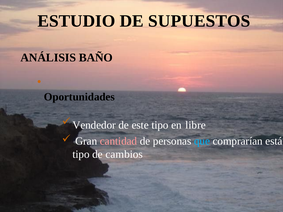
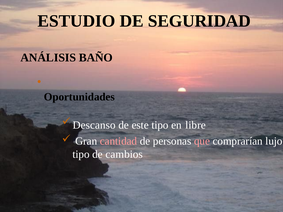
SUPUESTOS: SUPUESTOS -> SEGURIDAD
Vendedor: Vendedor -> Descanso
que colour: light blue -> pink
está: está -> lujo
